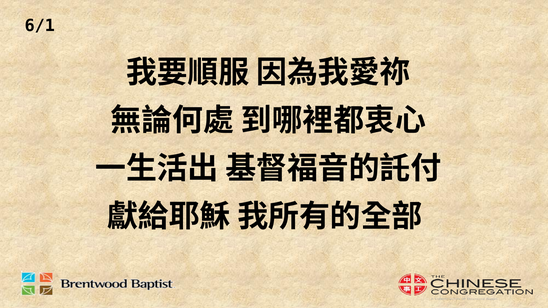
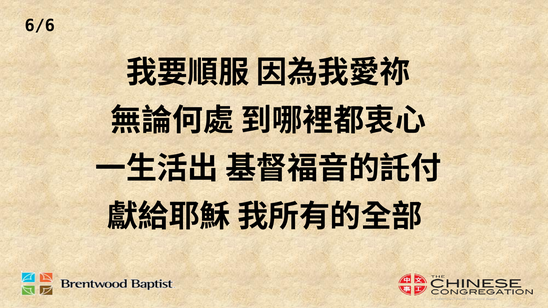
6/1: 6/1 -> 6/6
